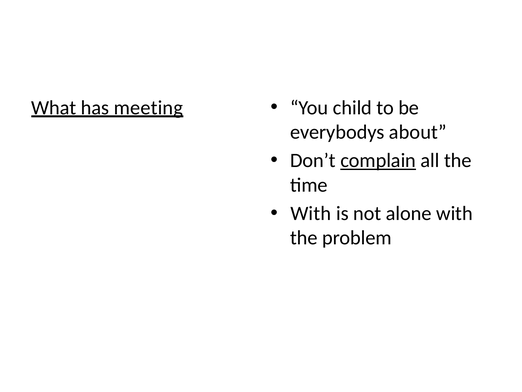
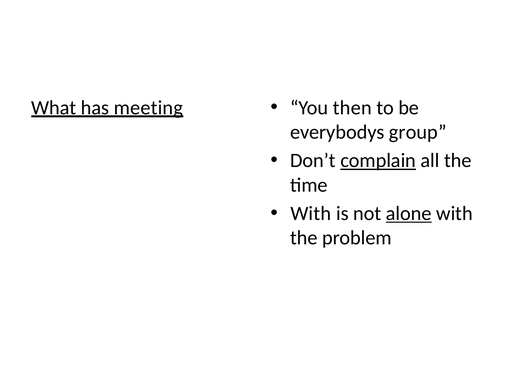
child: child -> then
about: about -> group
alone underline: none -> present
